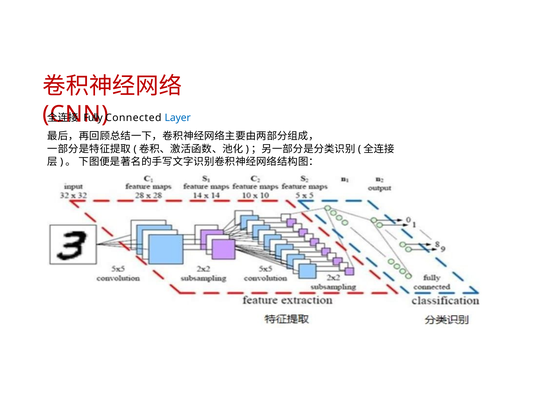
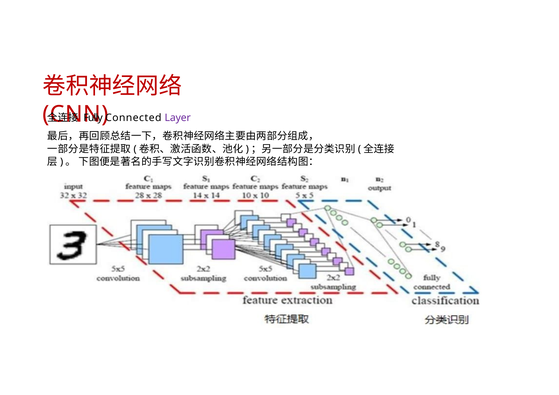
Layer colour: blue -> purple
